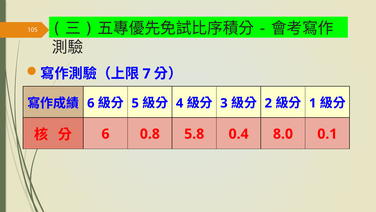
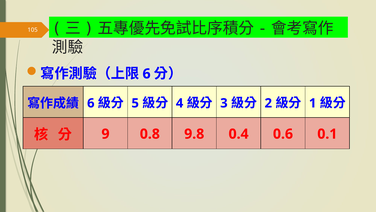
7 at (147, 74): 7 -> 6
6 at (105, 134): 6 -> 9
5.8: 5.8 -> 9.8
8.0: 8.0 -> 0.6
